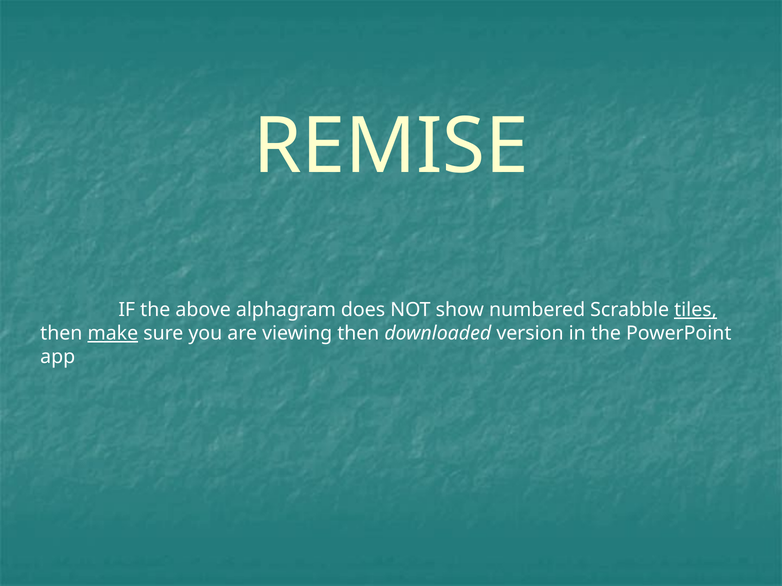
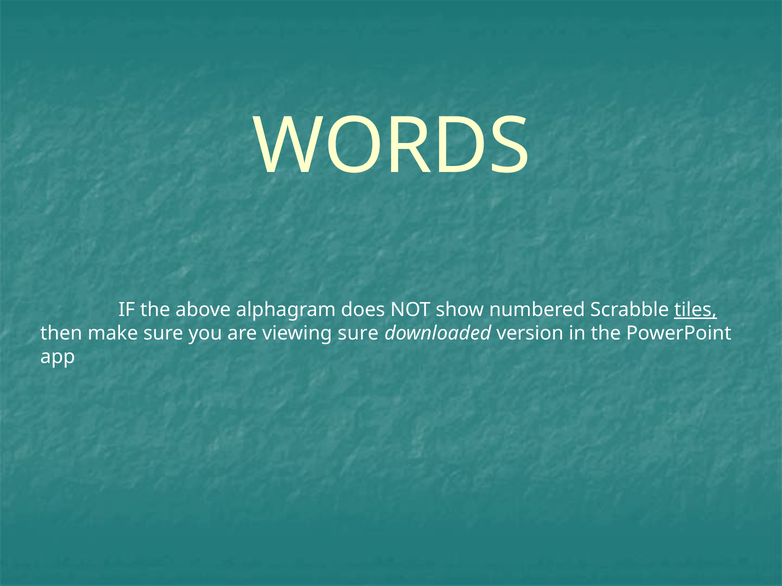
REMISE: REMISE -> WORDS
make underline: present -> none
viewing then: then -> sure
